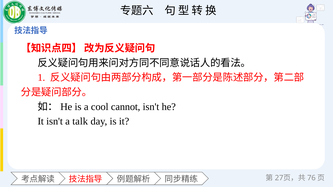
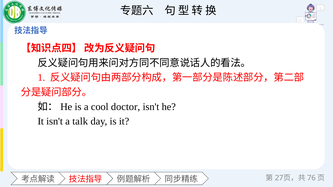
cannot: cannot -> doctor
